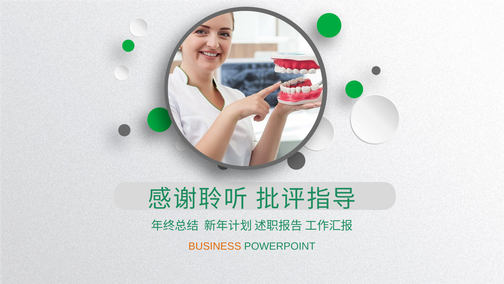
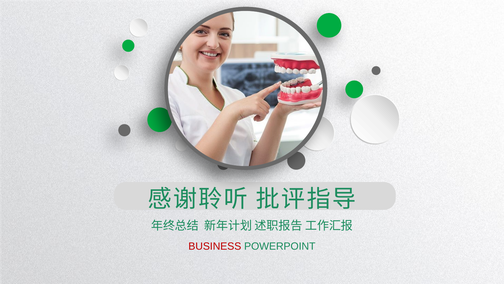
BUSINESS colour: orange -> red
